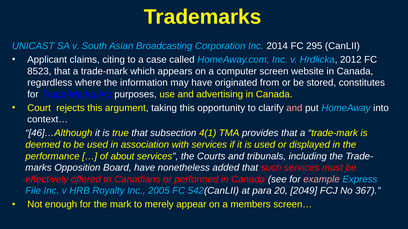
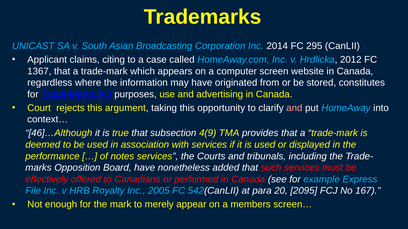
8523: 8523 -> 1367
4(1: 4(1 -> 4(9
about: about -> notes
example colour: pink -> light blue
2049: 2049 -> 2095
367: 367 -> 167
